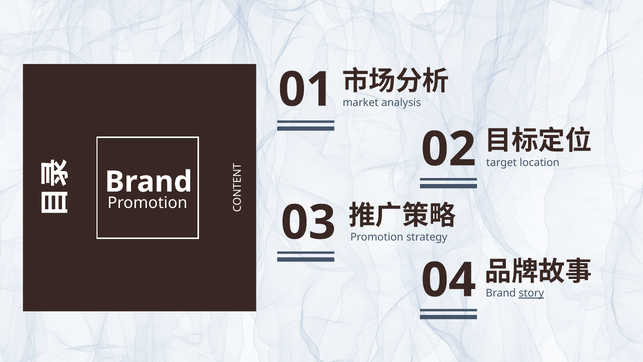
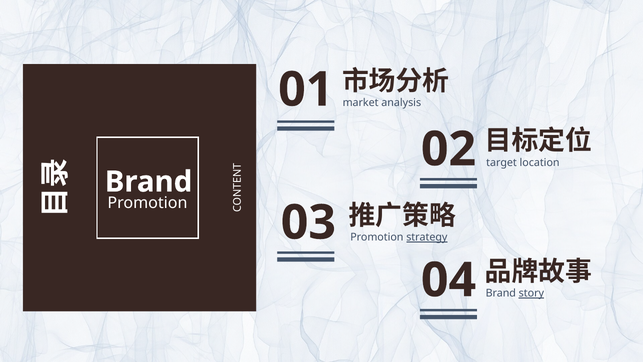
strategy underline: none -> present
